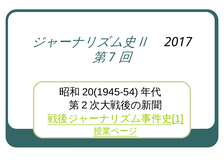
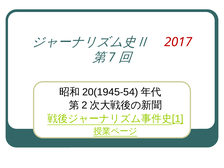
2017 colour: black -> red
